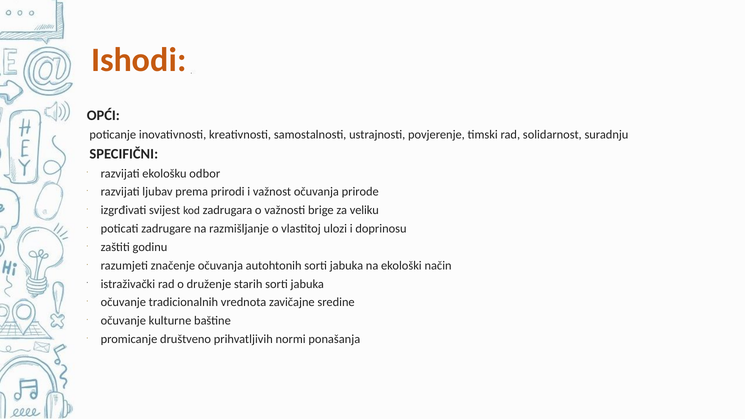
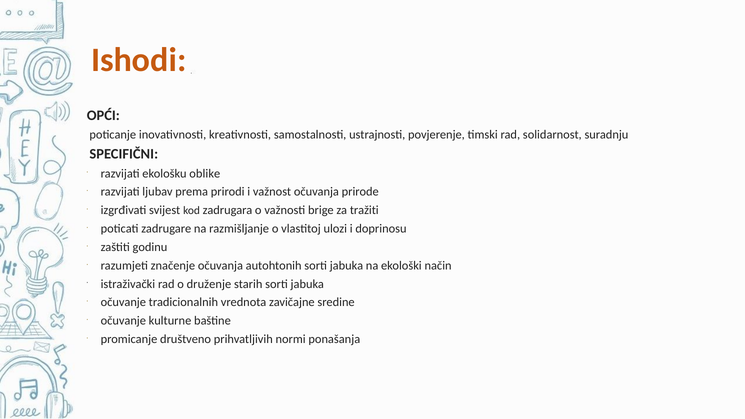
odbor: odbor -> oblike
veliku: veliku -> tražiti
